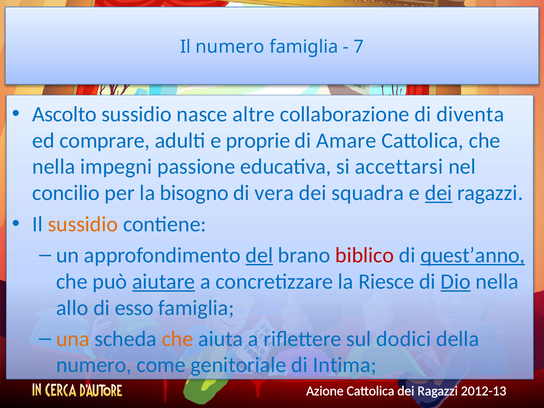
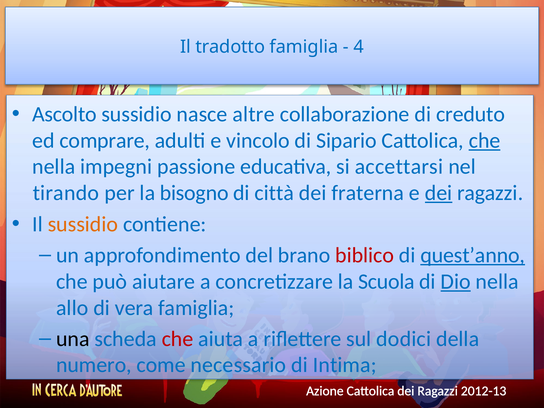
Il numero: numero -> tradotto
7: 7 -> 4
diventa: diventa -> creduto
proprie: proprie -> vincolo
Amare: Amare -> Sipario
che at (485, 140) underline: none -> present
concilio: concilio -> tirando
vera: vera -> città
squadra: squadra -> fraterna
del underline: present -> none
aiutare underline: present -> none
Riesce: Riesce -> Scuola
esso: esso -> vera
una colour: orange -> black
che at (178, 339) colour: orange -> red
genitoriale: genitoriale -> necessario
